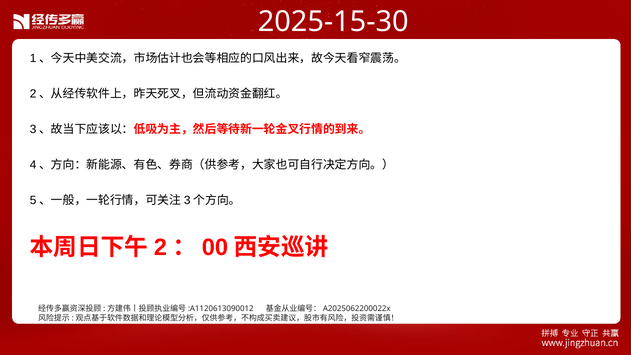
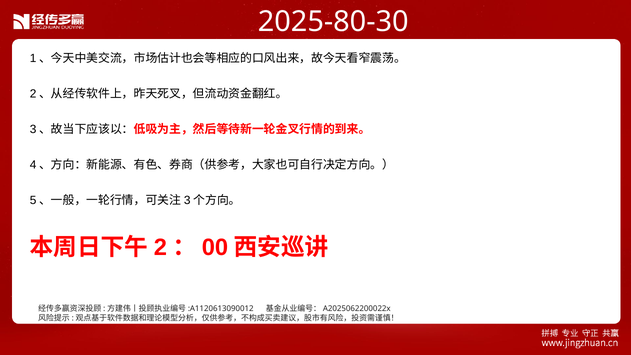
2025-15-30: 2025-15-30 -> 2025-80-30
